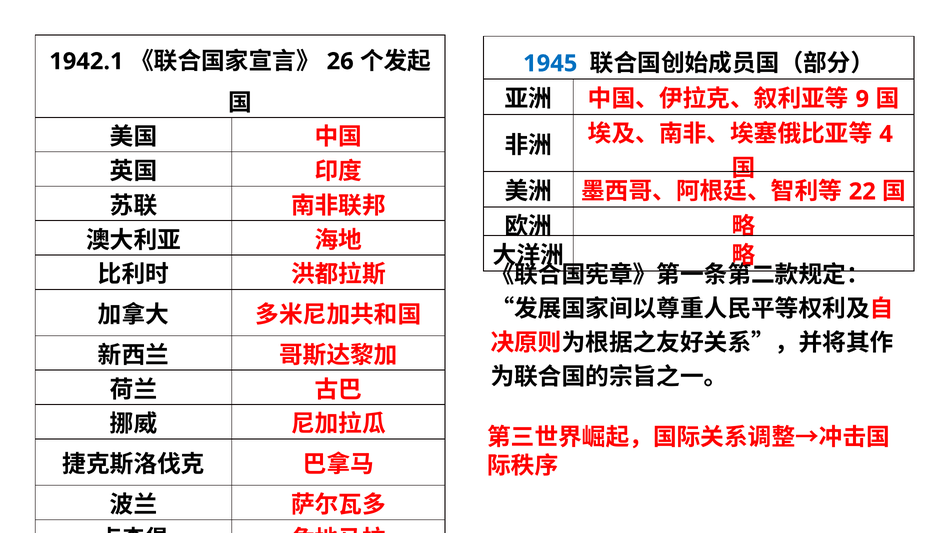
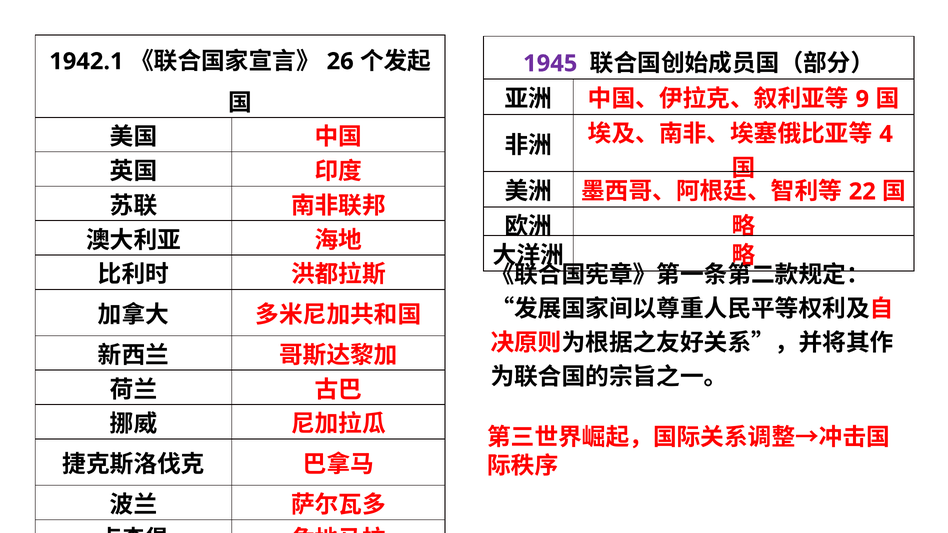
1945 colour: blue -> purple
